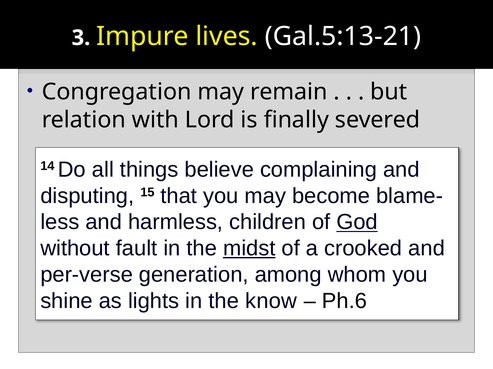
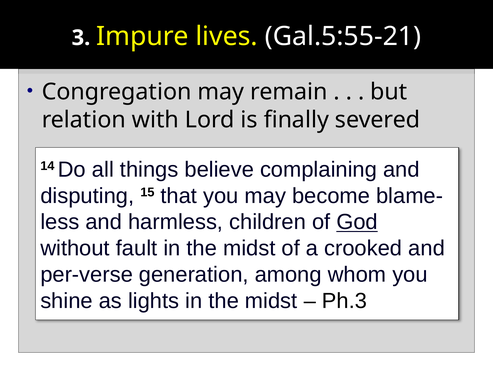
Gal.5:13-21: Gal.5:13-21 -> Gal.5:55-21
midst at (249, 249) underline: present -> none
lights in the know: know -> midst
Ph.6: Ph.6 -> Ph.3
